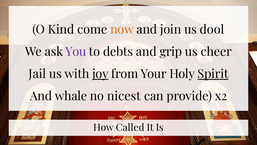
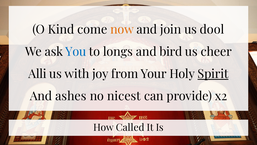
You colour: purple -> blue
debts: debts -> longs
grip: grip -> bird
Jail: Jail -> Alli
joy underline: present -> none
whale: whale -> ashes
